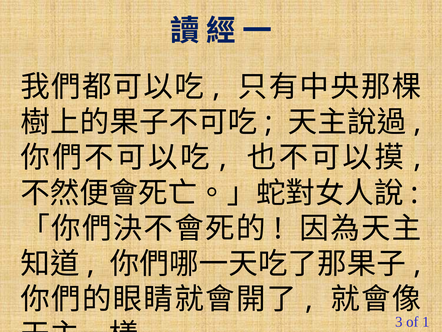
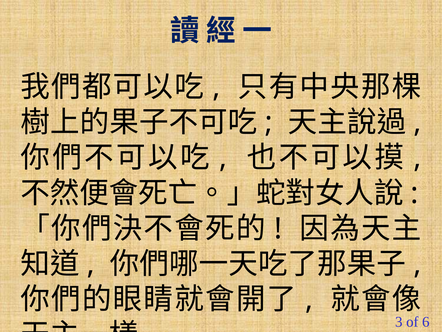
1: 1 -> 6
